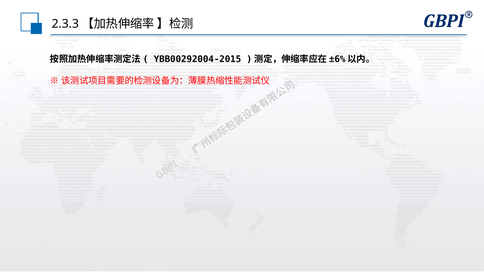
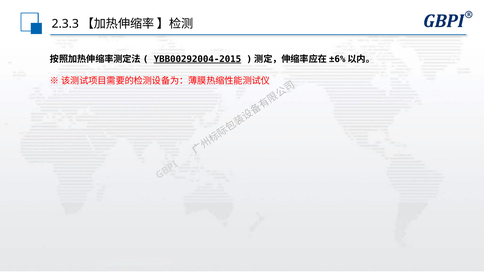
YBB00292004-2015 underline: none -> present
